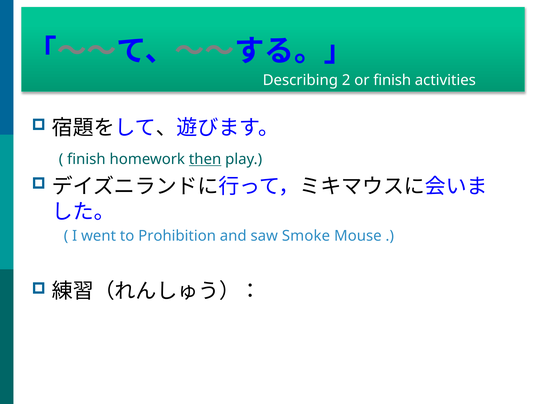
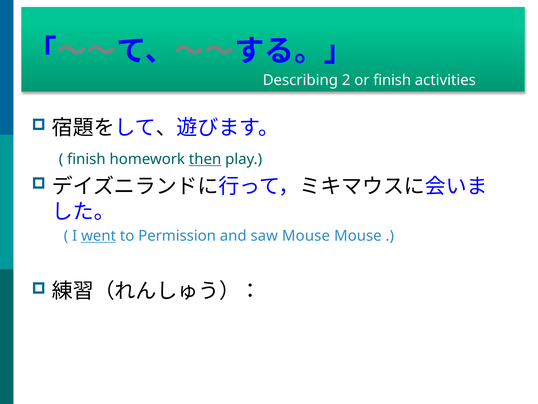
went underline: none -> present
Prohibition: Prohibition -> Permission
saw Smoke: Smoke -> Mouse
